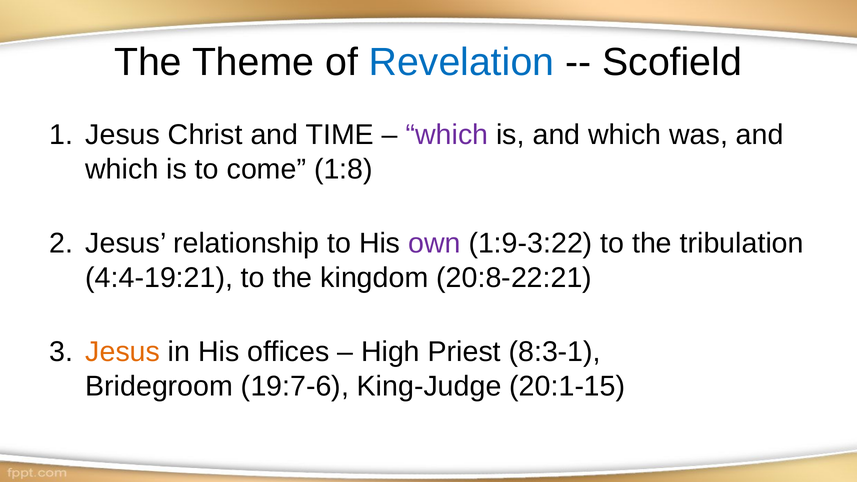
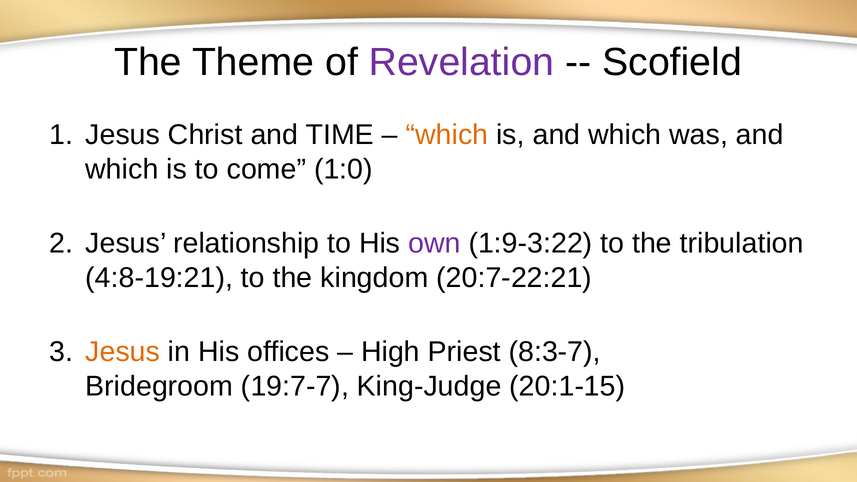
Revelation colour: blue -> purple
which at (447, 135) colour: purple -> orange
1:8: 1:8 -> 1:0
4:4-19:21: 4:4-19:21 -> 4:8-19:21
20:8-22:21: 20:8-22:21 -> 20:7-22:21
8:3-1: 8:3-1 -> 8:3-7
19:7-6: 19:7-6 -> 19:7-7
